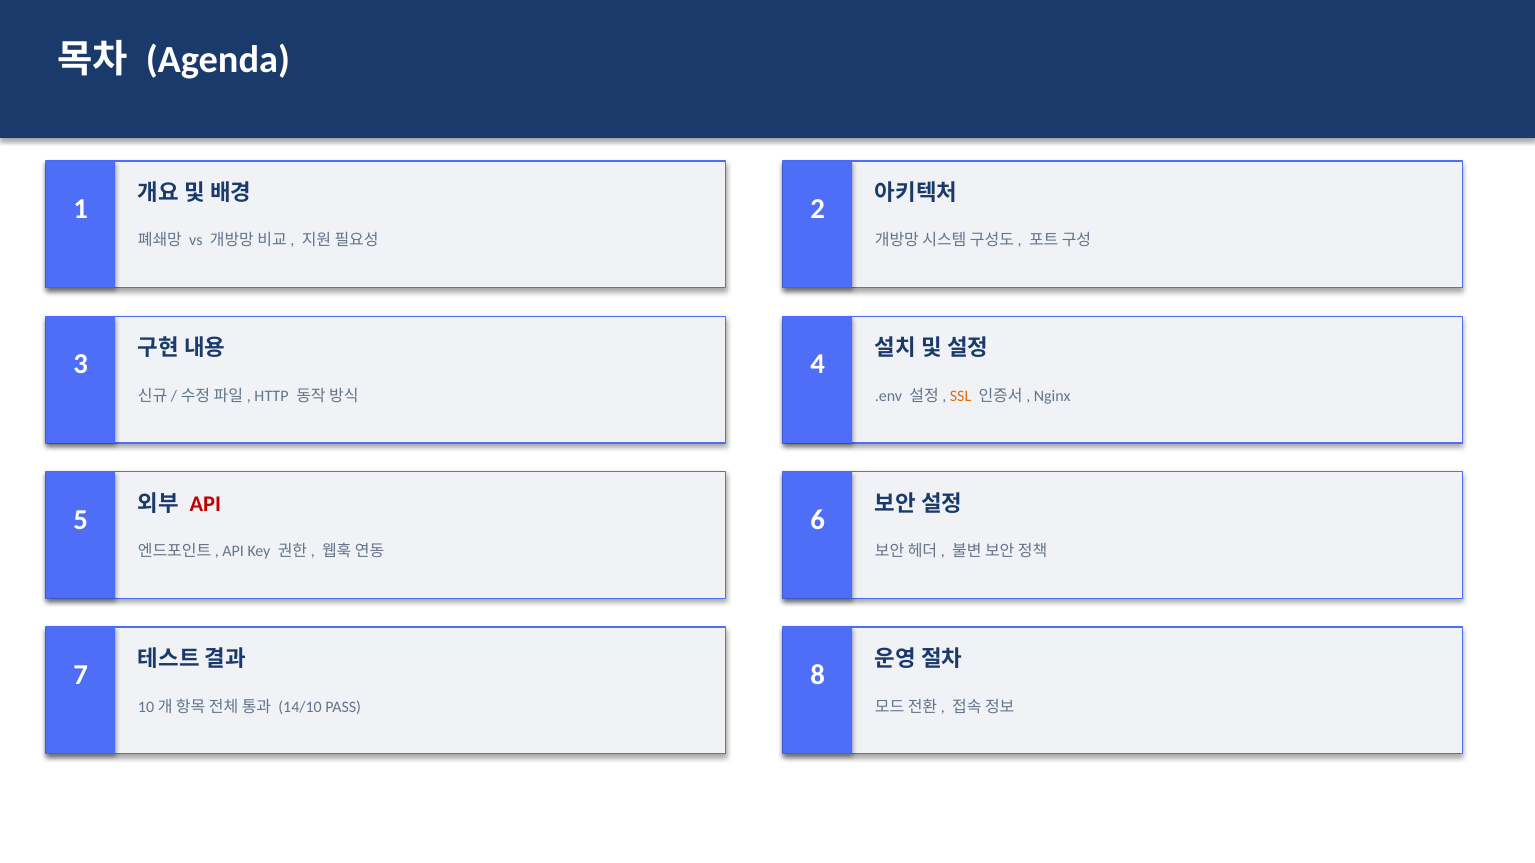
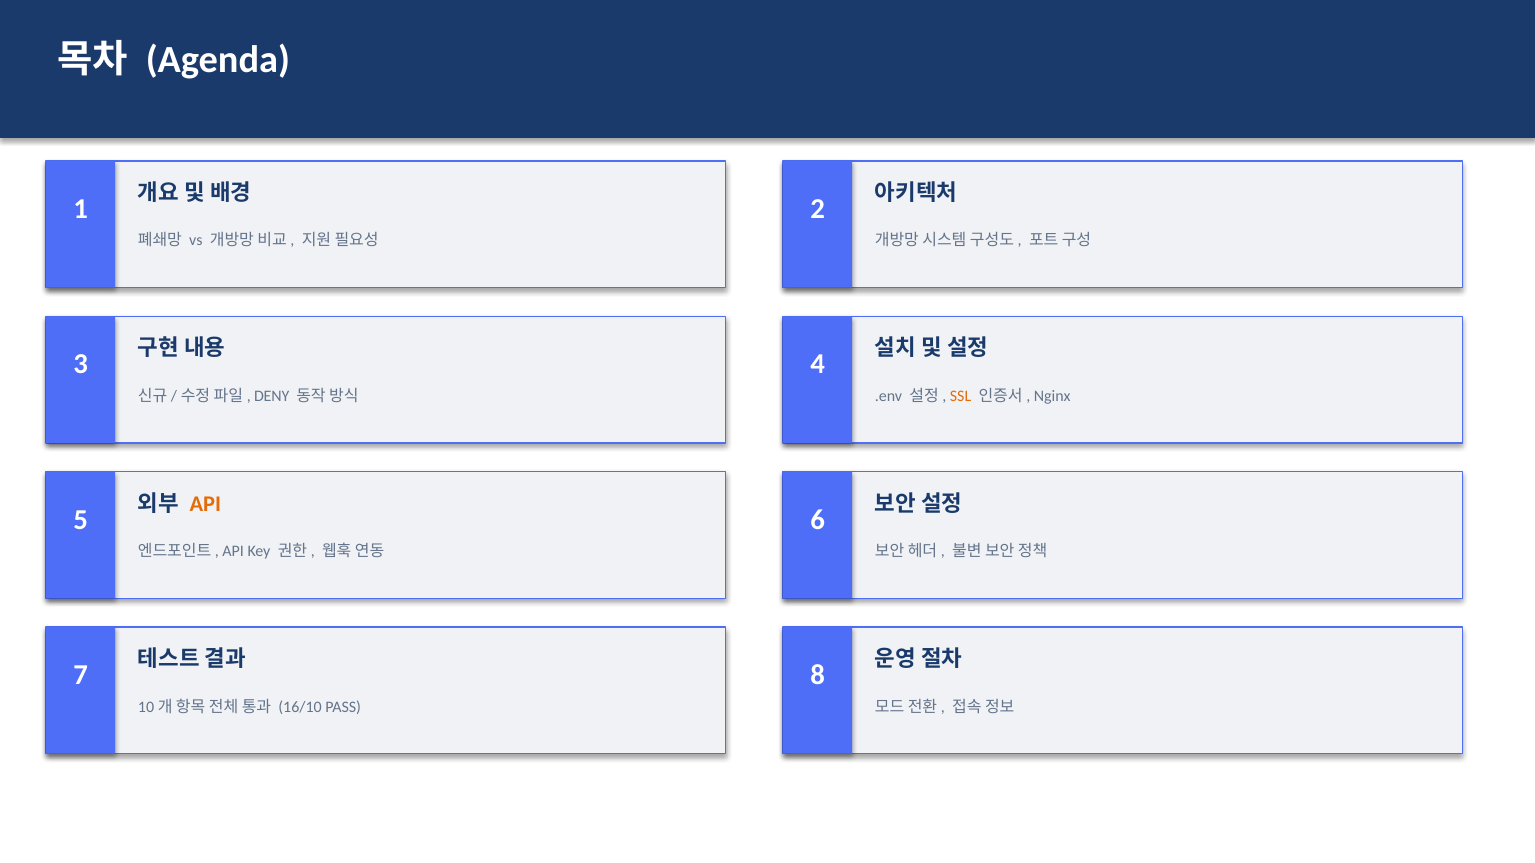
HTTP: HTTP -> DENY
API at (205, 504) colour: red -> orange
14/10: 14/10 -> 16/10
